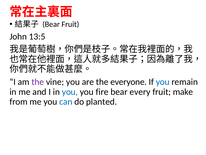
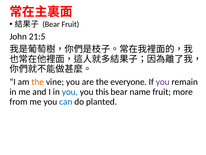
13:5: 13:5 -> 21:5
the at (38, 82) colour: purple -> orange
you at (163, 82) colour: blue -> purple
fire: fire -> this
every: every -> name
make: make -> more
